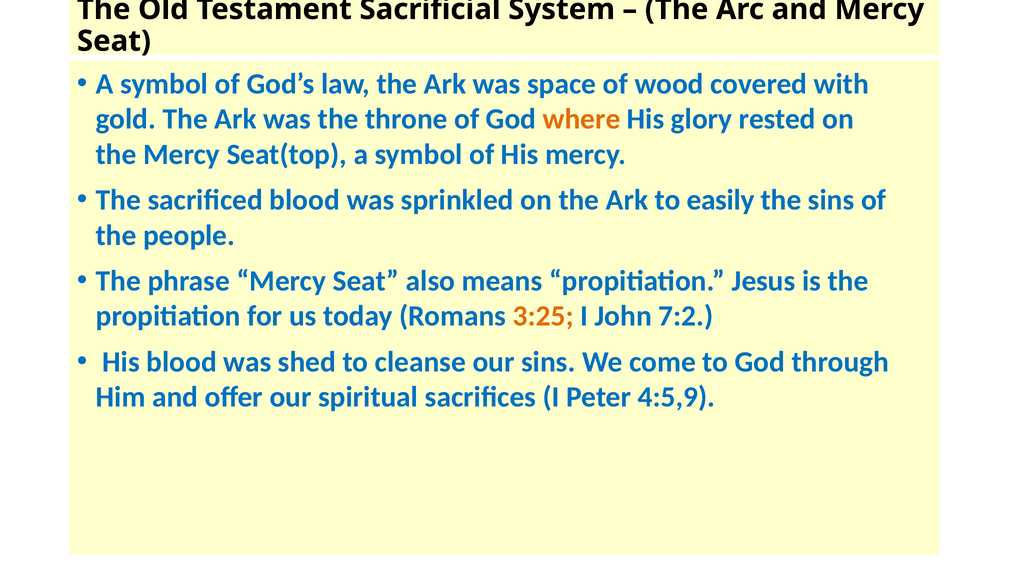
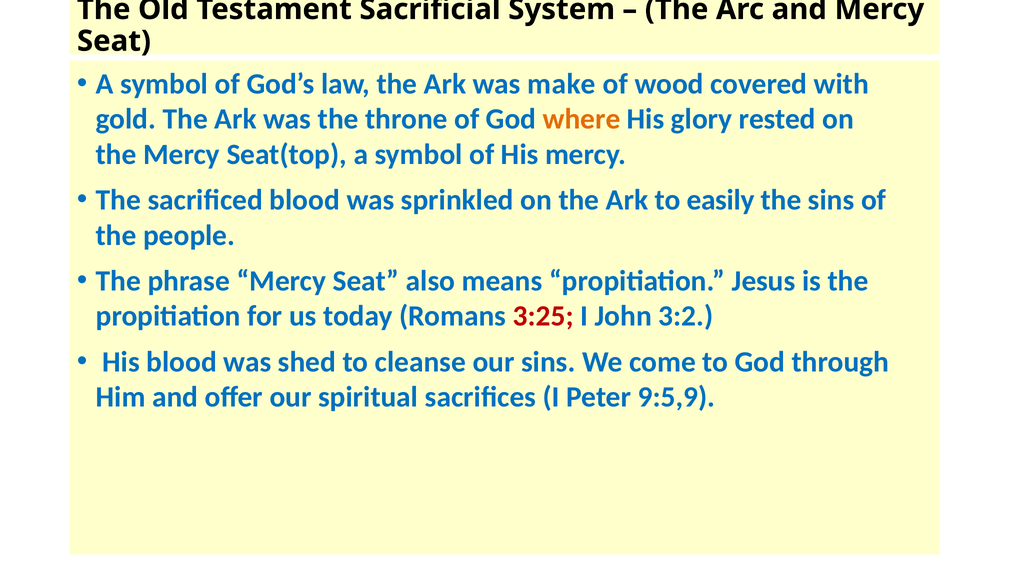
space: space -> make
3:25 colour: orange -> red
7:2: 7:2 -> 3:2
4:5,9: 4:5,9 -> 9:5,9
